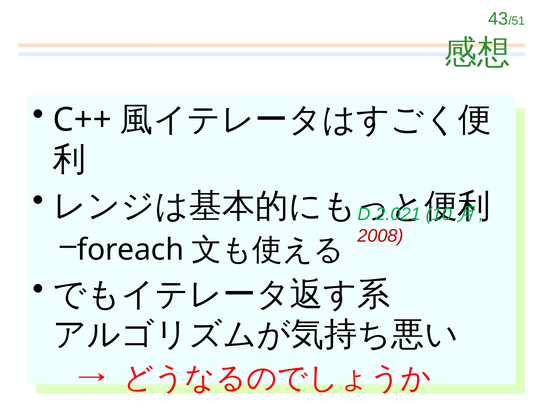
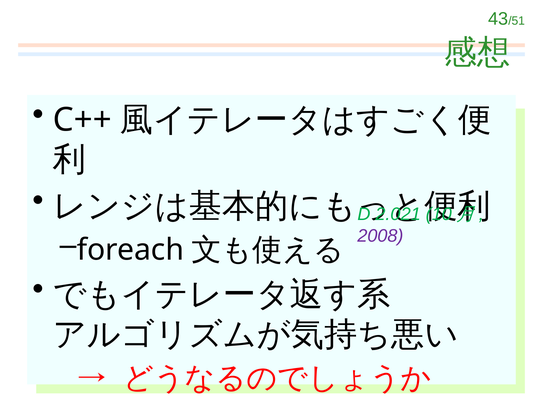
2008 colour: red -> purple
